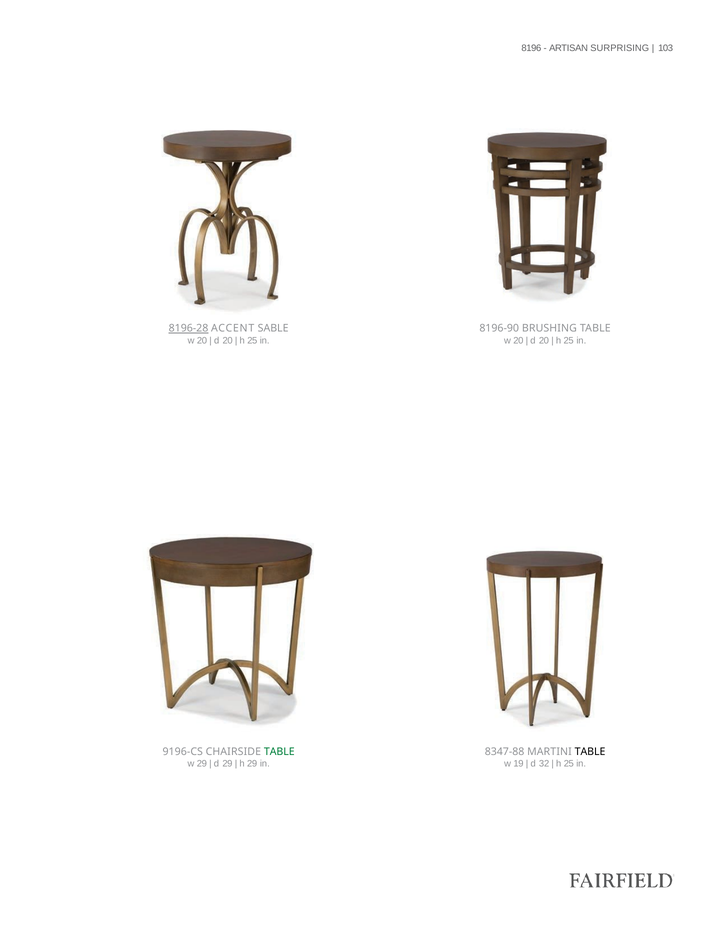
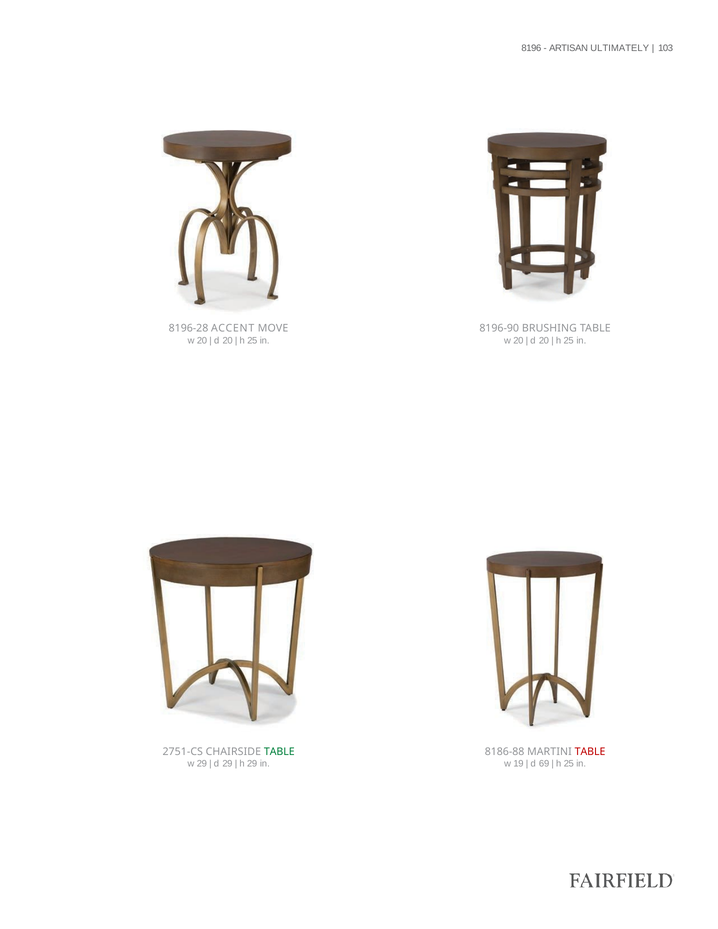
SURPRISING: SURPRISING -> ULTIMATELY
8196-28 underline: present -> none
SABLE: SABLE -> MOVE
9196-CS: 9196-CS -> 2751-CS
8347-88: 8347-88 -> 8186-88
TABLE at (590, 752) colour: black -> red
32: 32 -> 69
